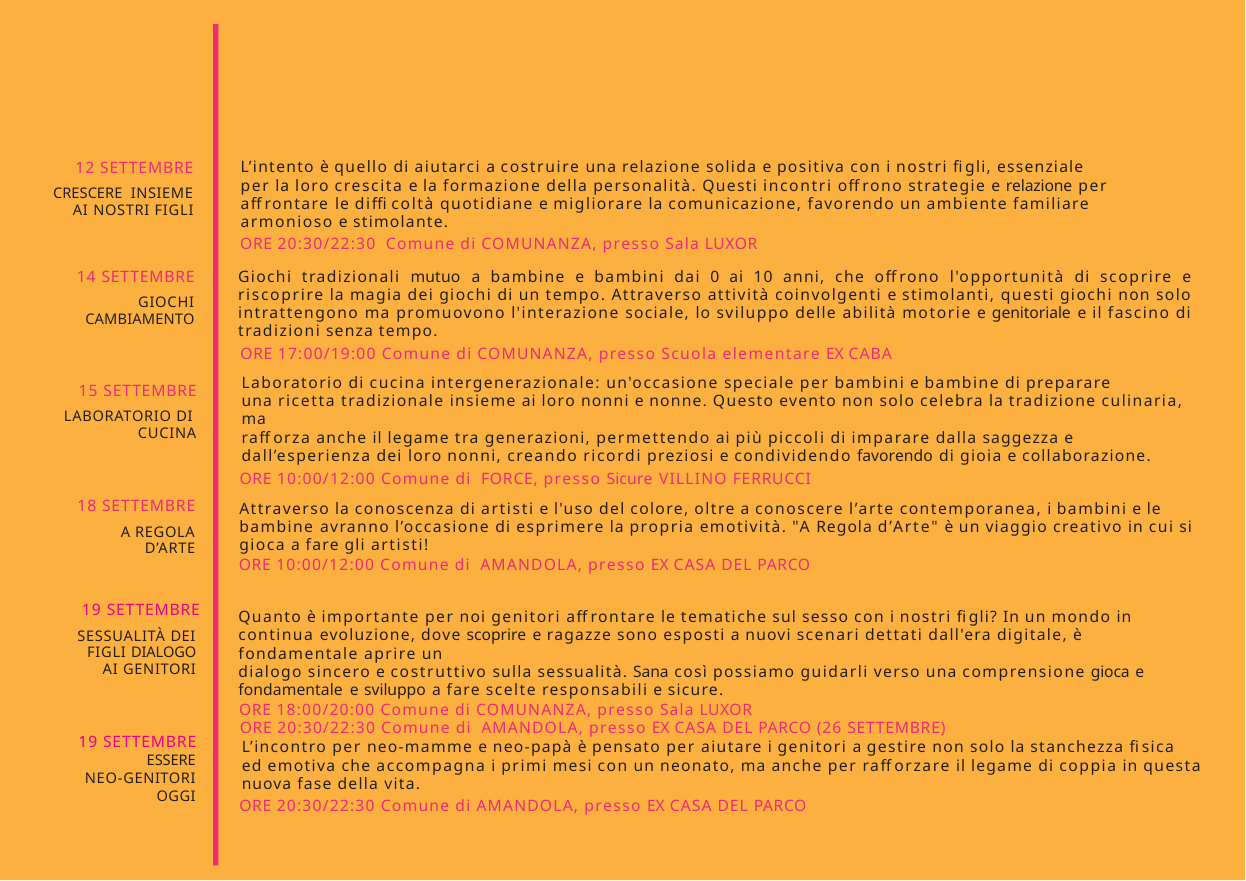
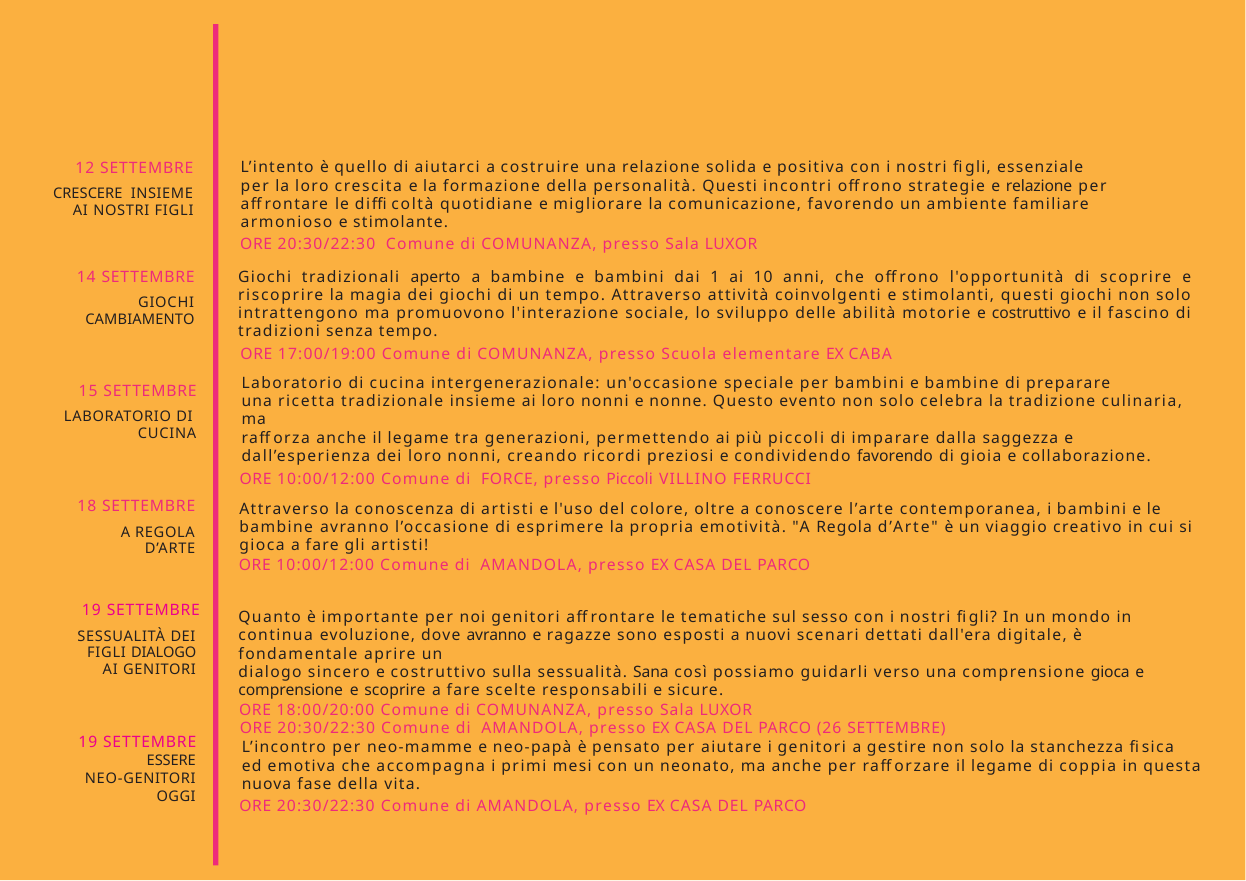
mutuo: mutuo -> aperto
0: 0 -> 1
motorie e genitoriale: genitoriale -> costruttivo
presso Sicure: Sicure -> Piccoli
dove scoprire: scoprire -> avranno
fondamentale at (291, 690): fondamentale -> comprensione
e sviluppo: sviluppo -> scoprire
